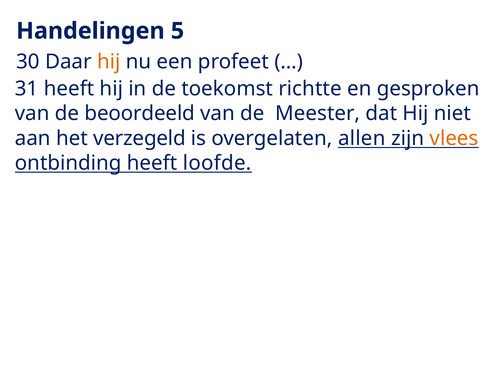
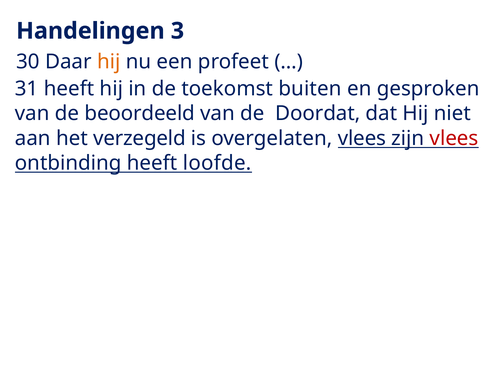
5: 5 -> 3
richtte: richtte -> buiten
Meester: Meester -> Doordat
overgelaten allen: allen -> vlees
vlees at (454, 138) colour: orange -> red
